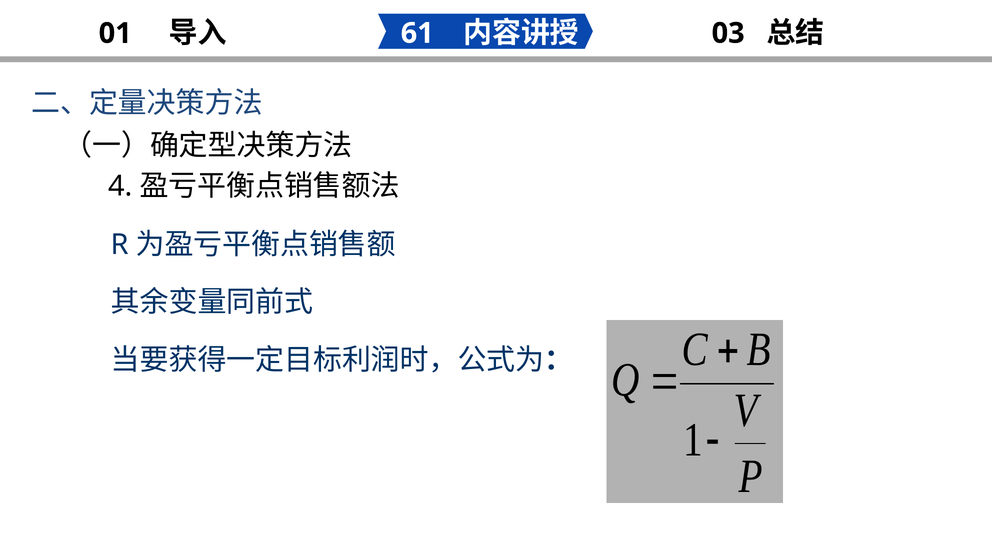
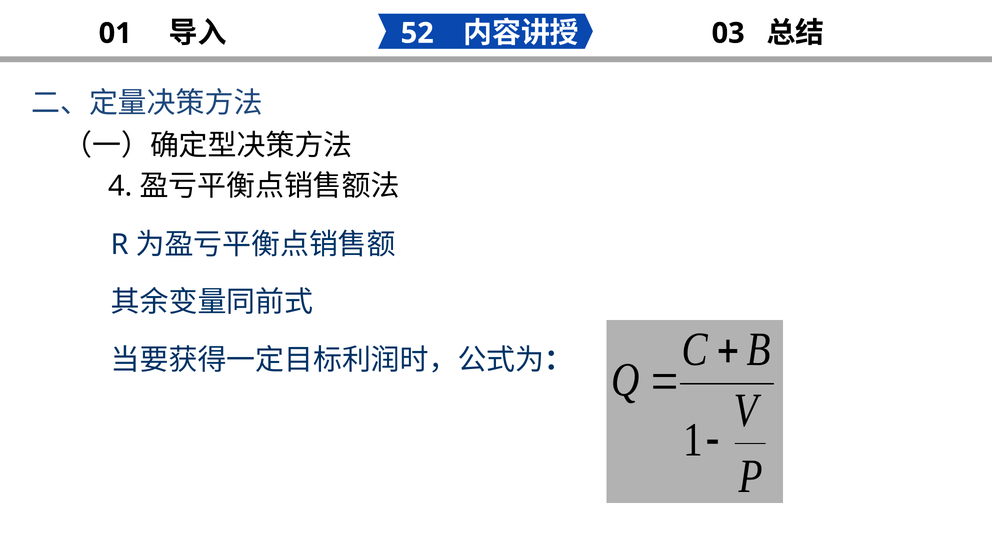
61: 61 -> 52
